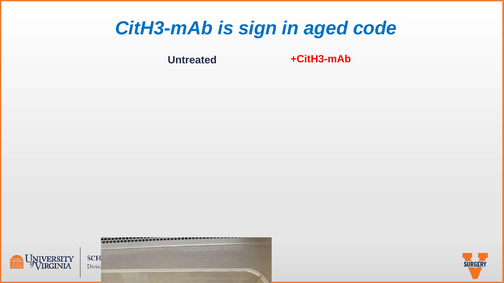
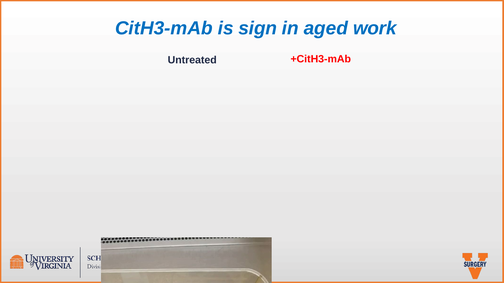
code: code -> work
